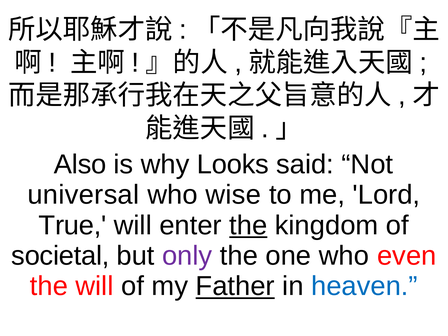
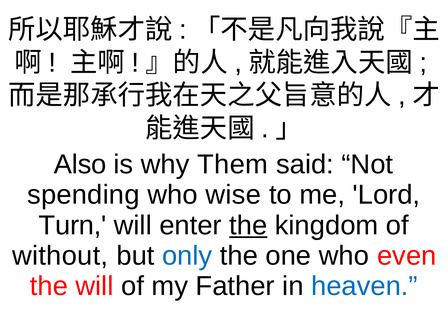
Looks: Looks -> Them
universal: universal -> spending
True: True -> Turn
societal: societal -> without
only colour: purple -> blue
Father underline: present -> none
